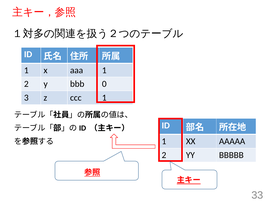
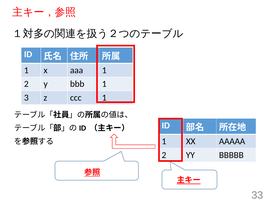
bbb 0: 0 -> 1
